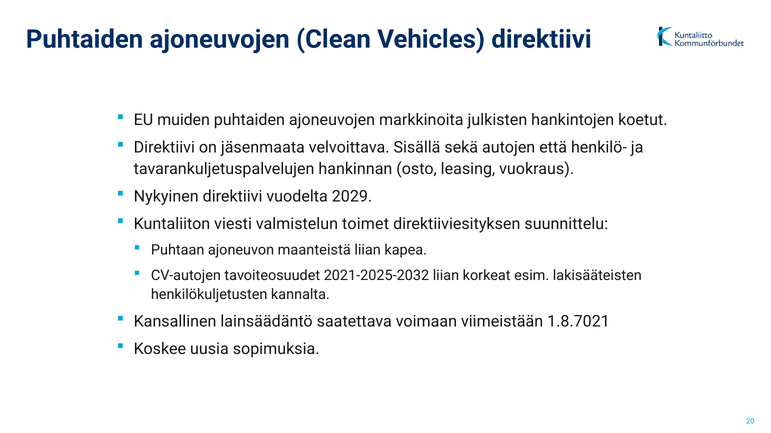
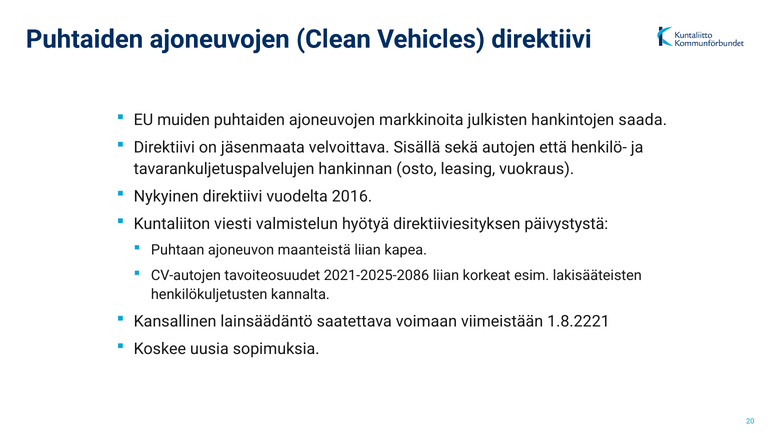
koetut: koetut -> saada
2029: 2029 -> 2016
toimet: toimet -> hyötyä
suunnittelu: suunnittelu -> päivystystä
2021-2025-2032: 2021-2025-2032 -> 2021-2025-2086
1.8.7021: 1.8.7021 -> 1.8.2221
